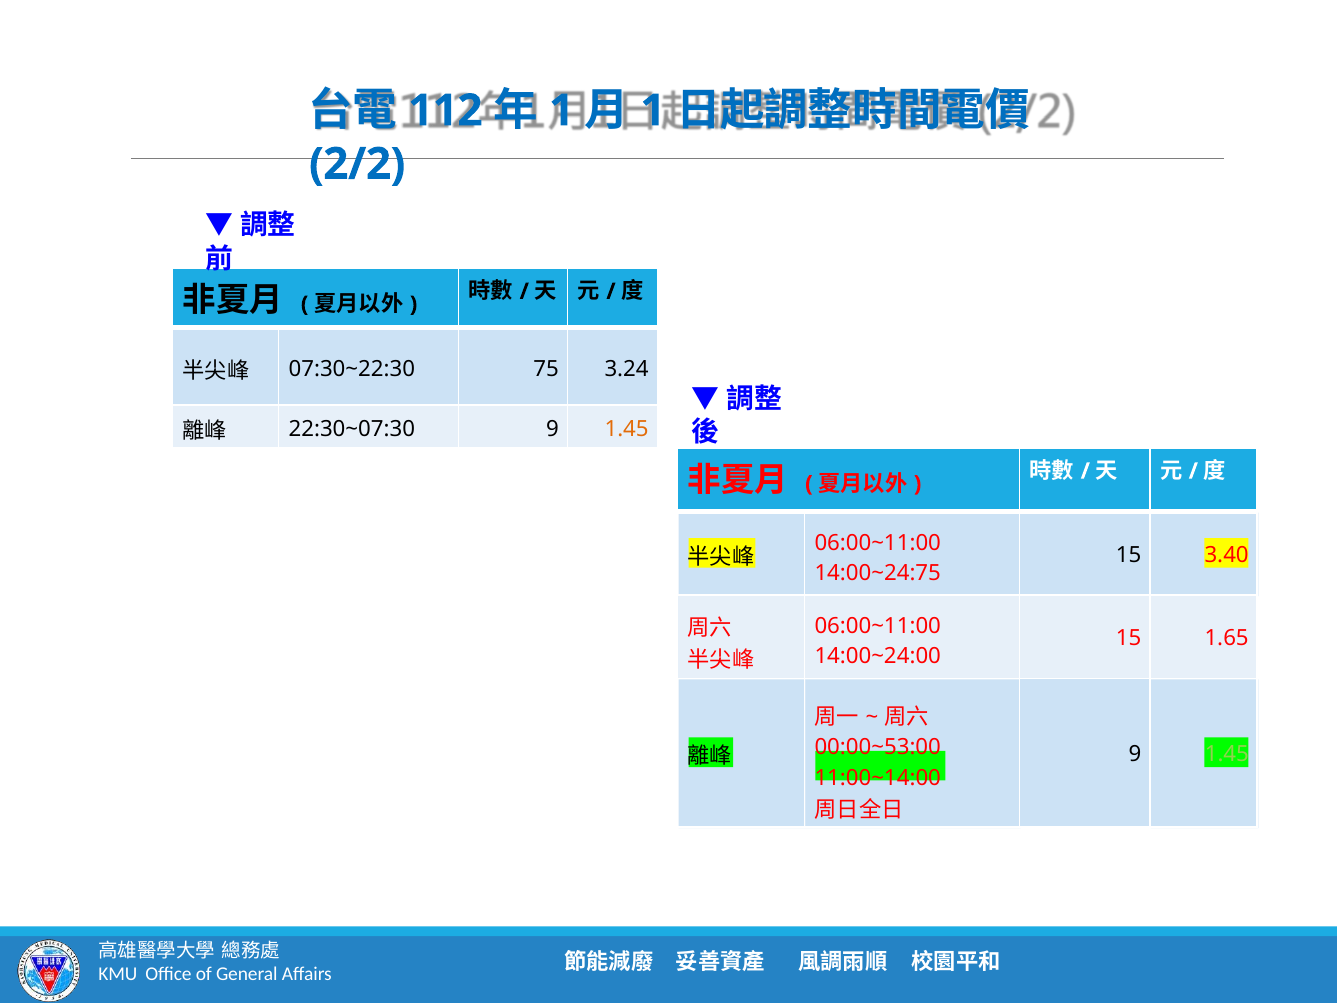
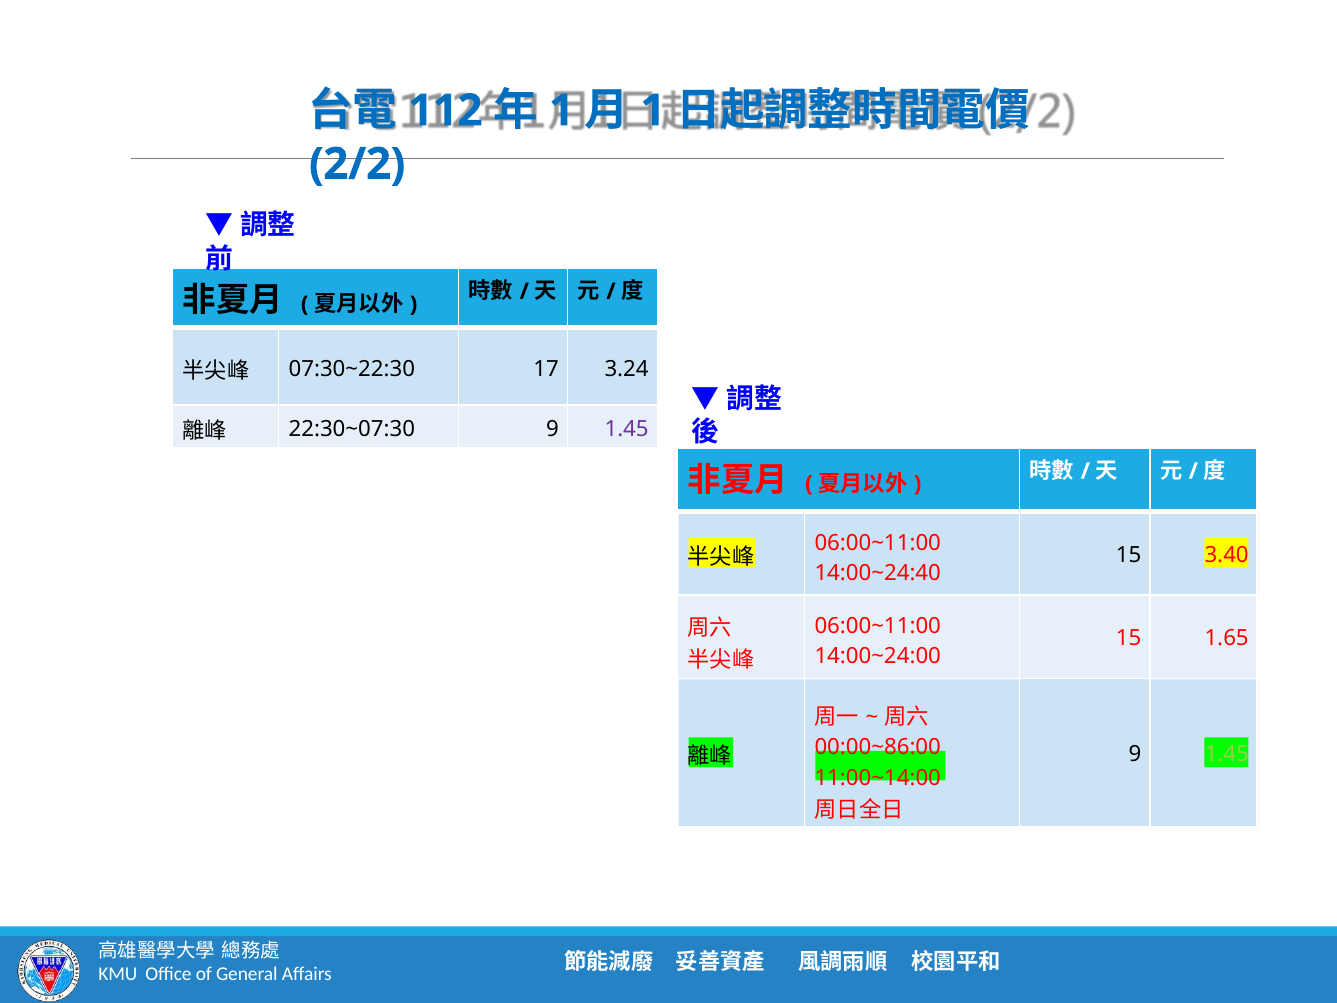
75: 75 -> 17
1.45 at (627, 429) colour: orange -> purple
14:00~24:75: 14:00~24:75 -> 14:00~24:40
00:00~53:00: 00:00~53:00 -> 00:00~86:00
